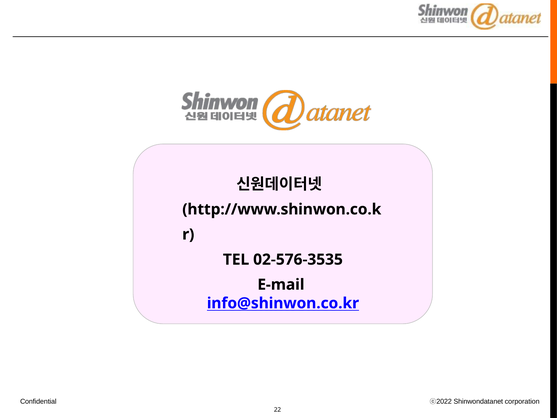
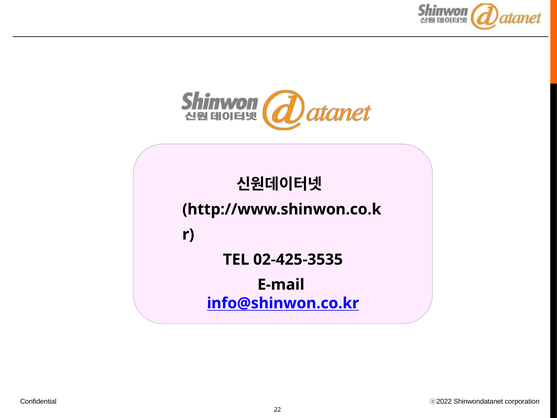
02-576-3535: 02-576-3535 -> 02-425-3535
